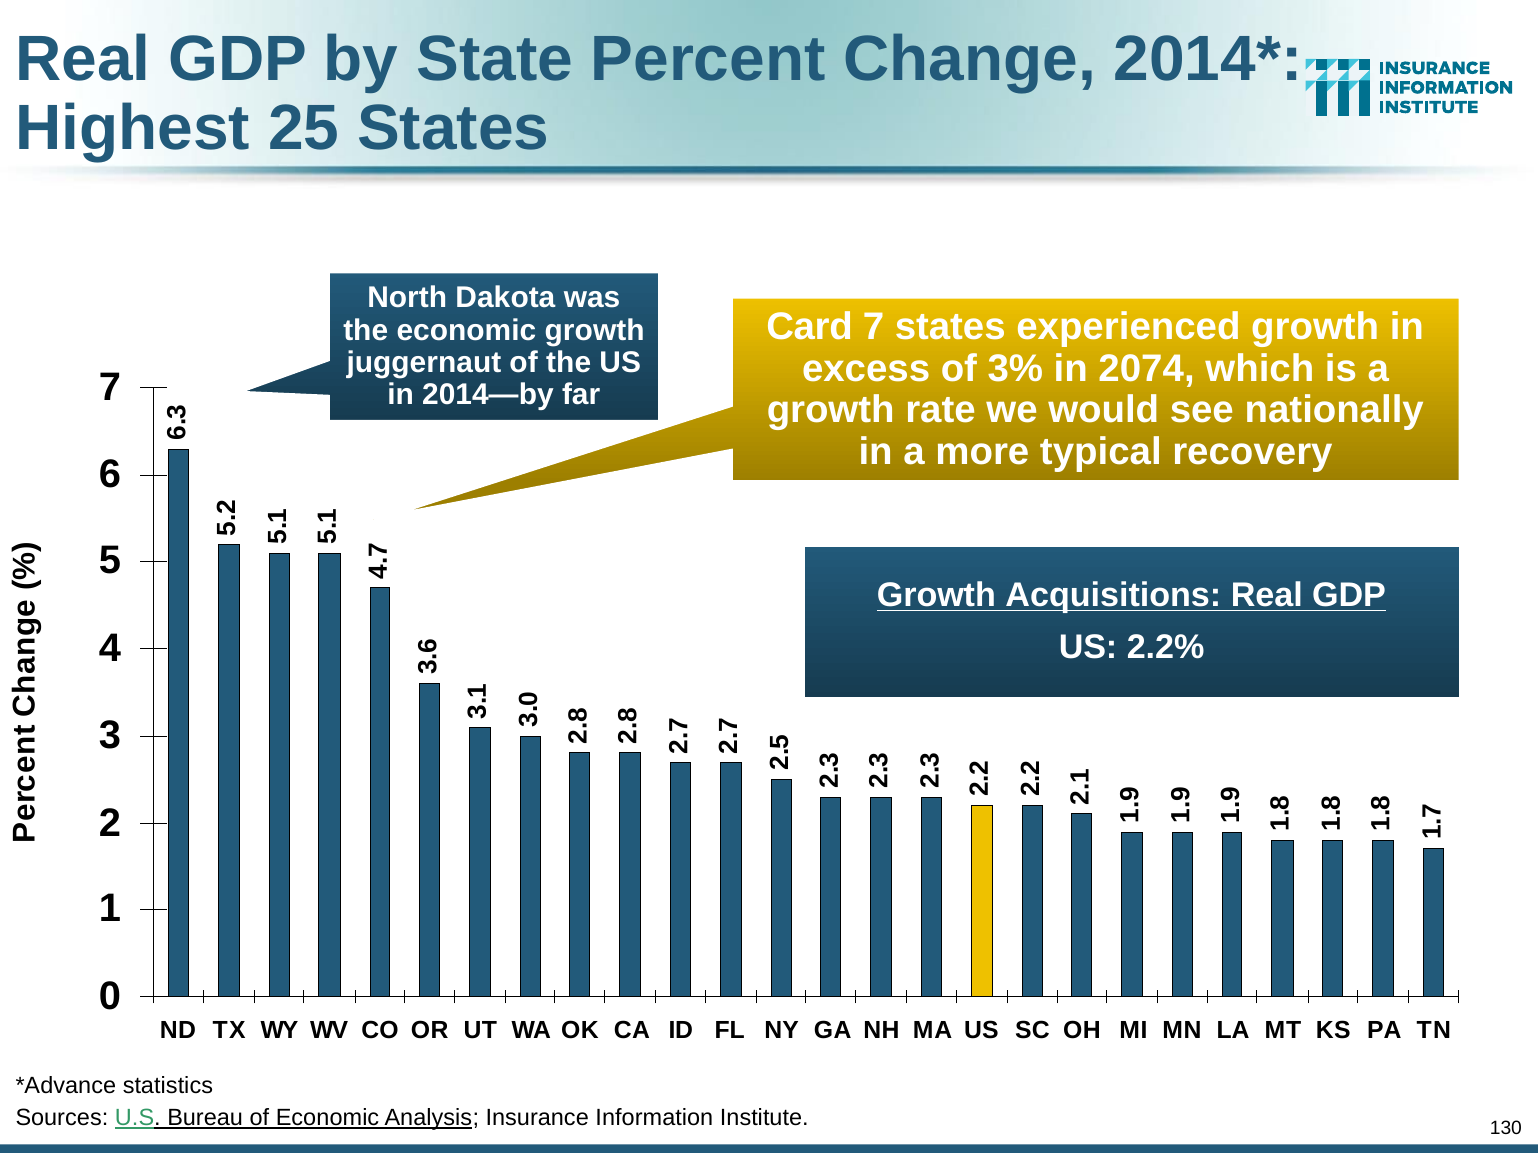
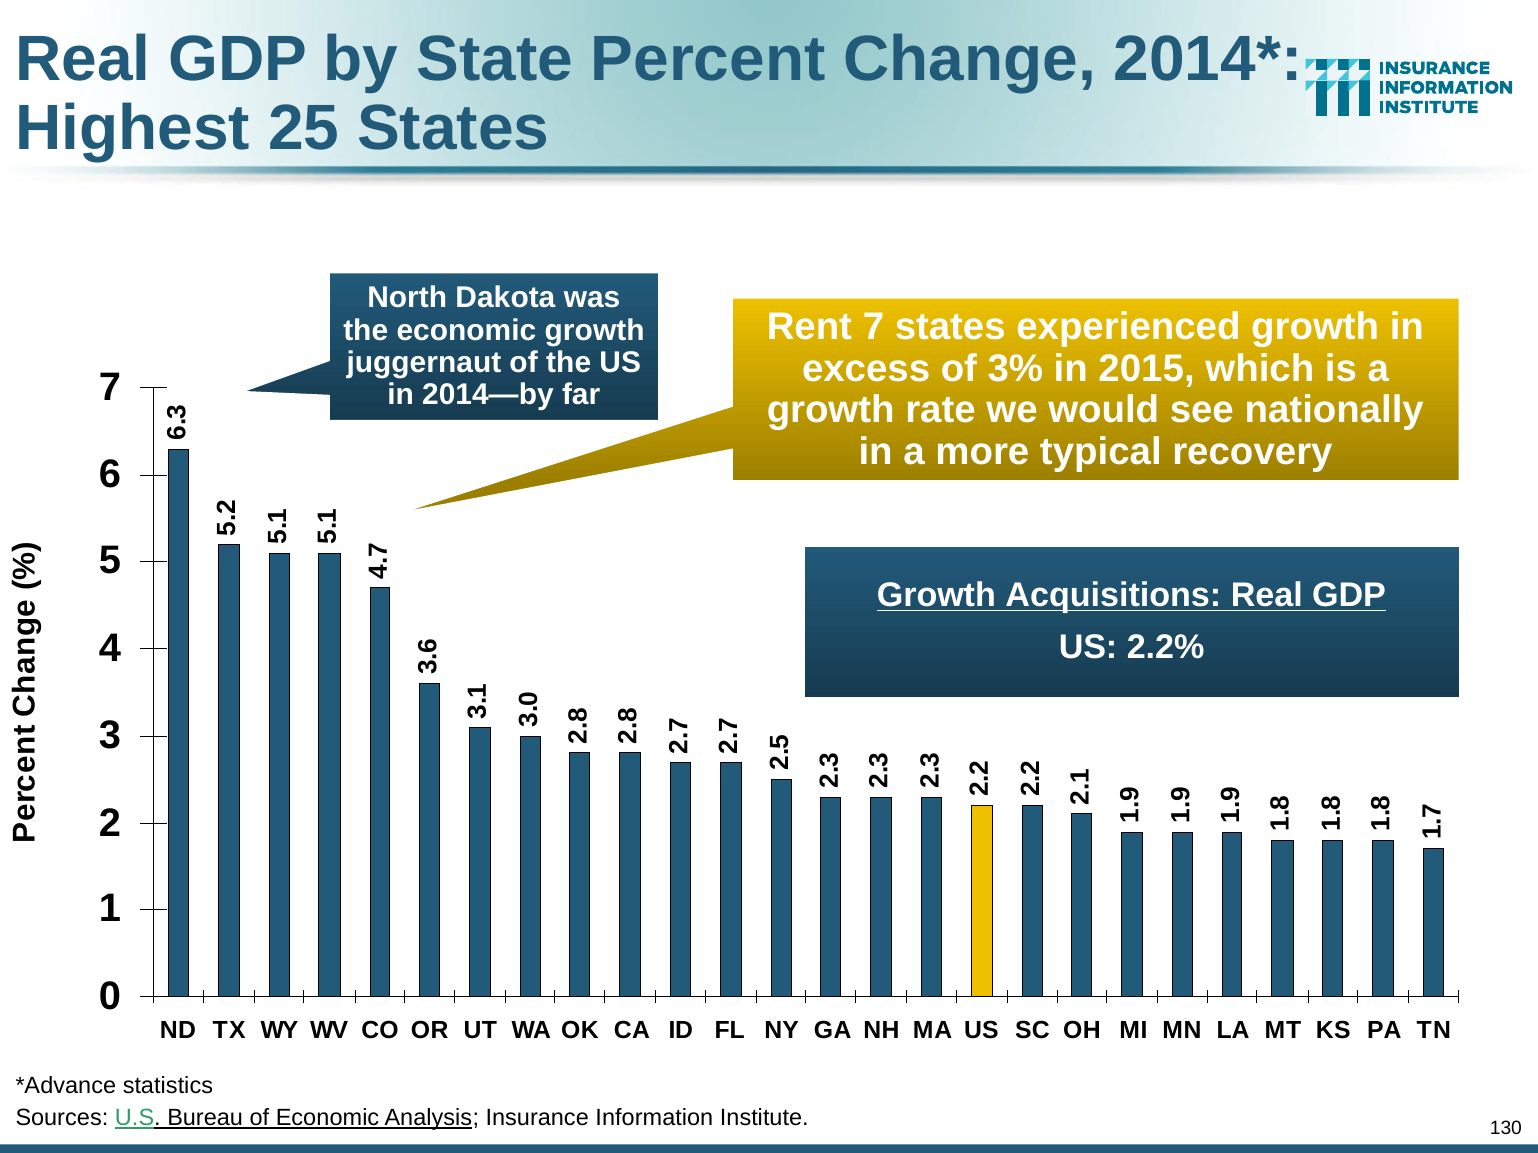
Card: Card -> Rent
2074: 2074 -> 2015
